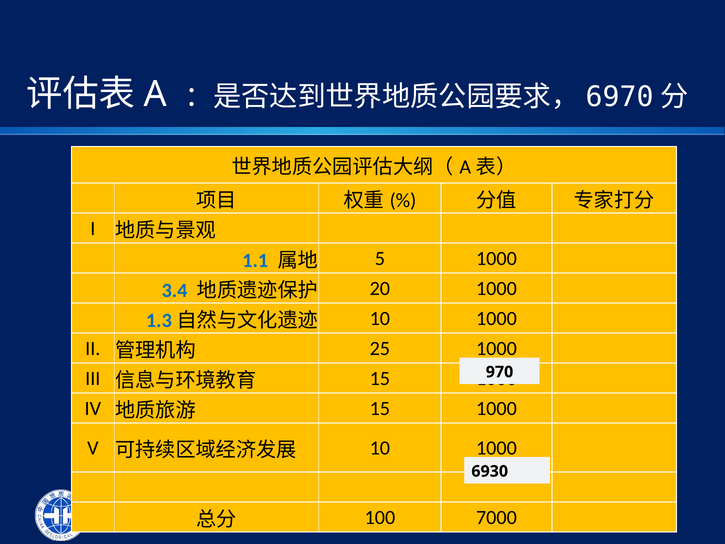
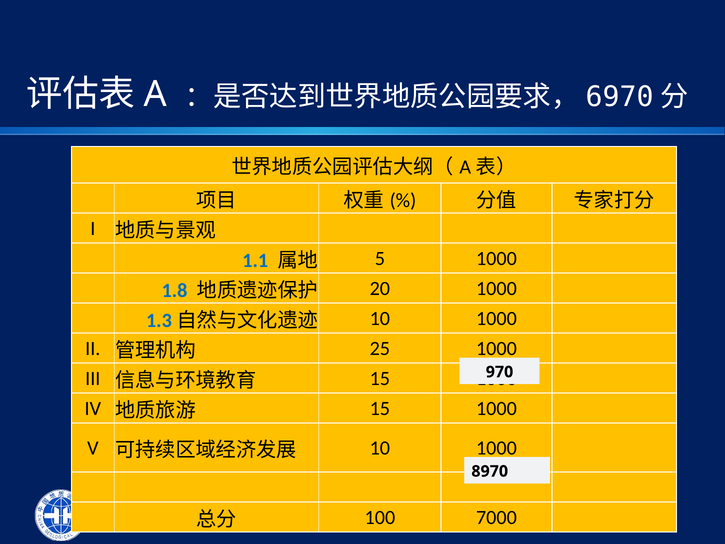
3.4: 3.4 -> 1.8
6930: 6930 -> 8970
